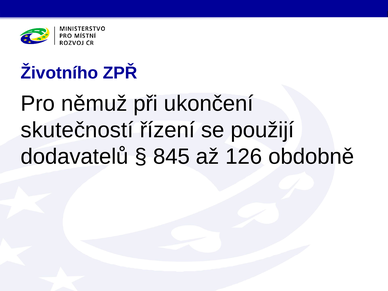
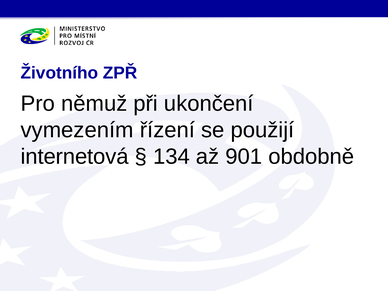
skutečností: skutečností -> vymezením
dodavatelů: dodavatelů -> internetová
845: 845 -> 134
126: 126 -> 901
